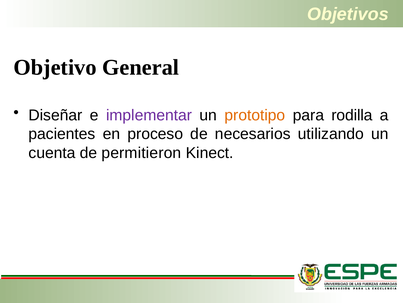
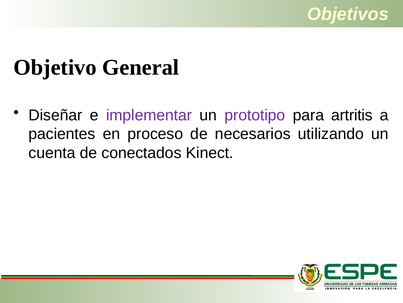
prototipo colour: orange -> purple
rodilla: rodilla -> artritis
permitieron: permitieron -> conectados
